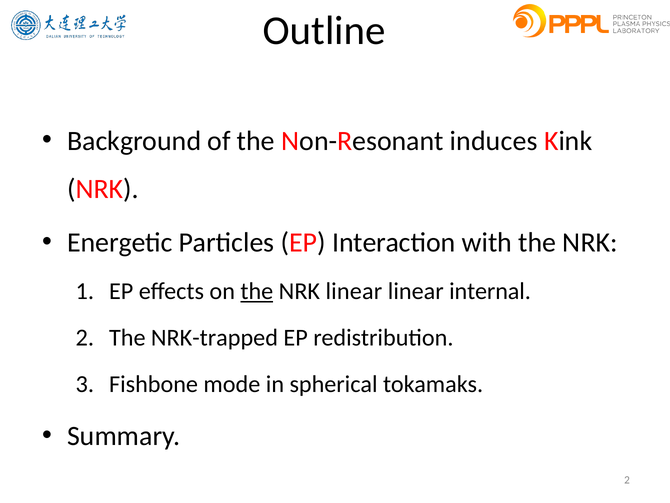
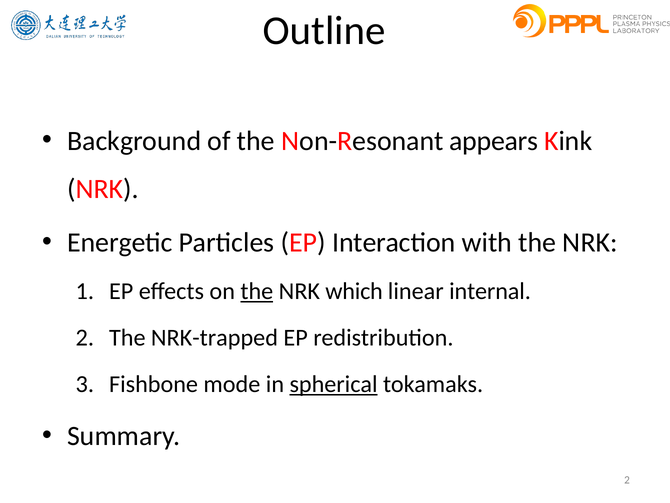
induces: induces -> appears
NRK linear: linear -> which
spherical underline: none -> present
